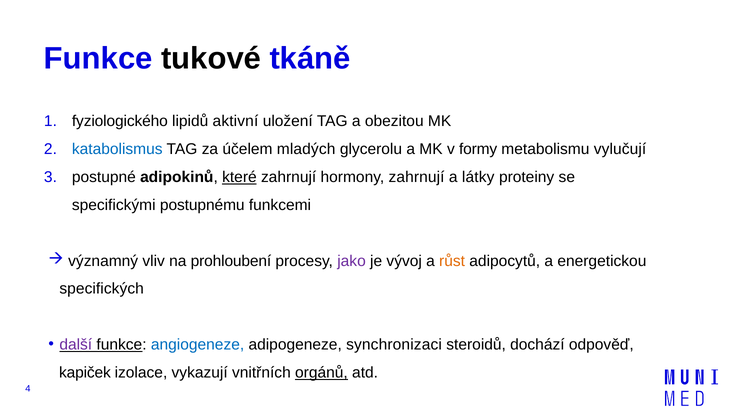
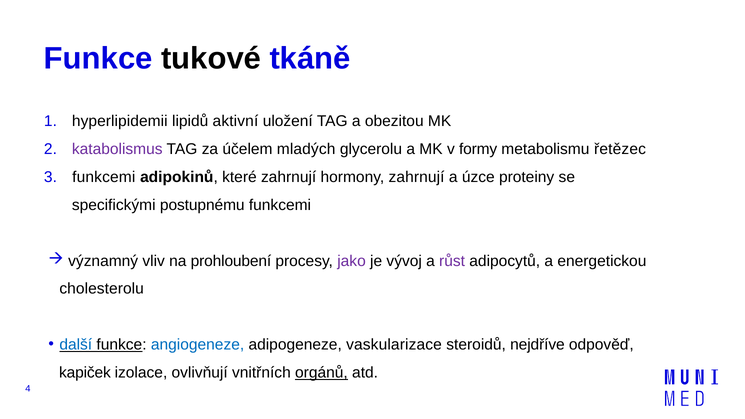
fyziologického: fyziologického -> hyperlipidemii
katabolismus colour: blue -> purple
vylučují: vylučují -> řetězec
postupné at (104, 177): postupné -> funkcemi
které underline: present -> none
látky: látky -> úzce
růst colour: orange -> purple
specifických: specifických -> cholesterolu
další colour: purple -> blue
synchronizaci: synchronizaci -> vaskularizace
dochází: dochází -> nejdříve
vykazují: vykazují -> ovlivňují
